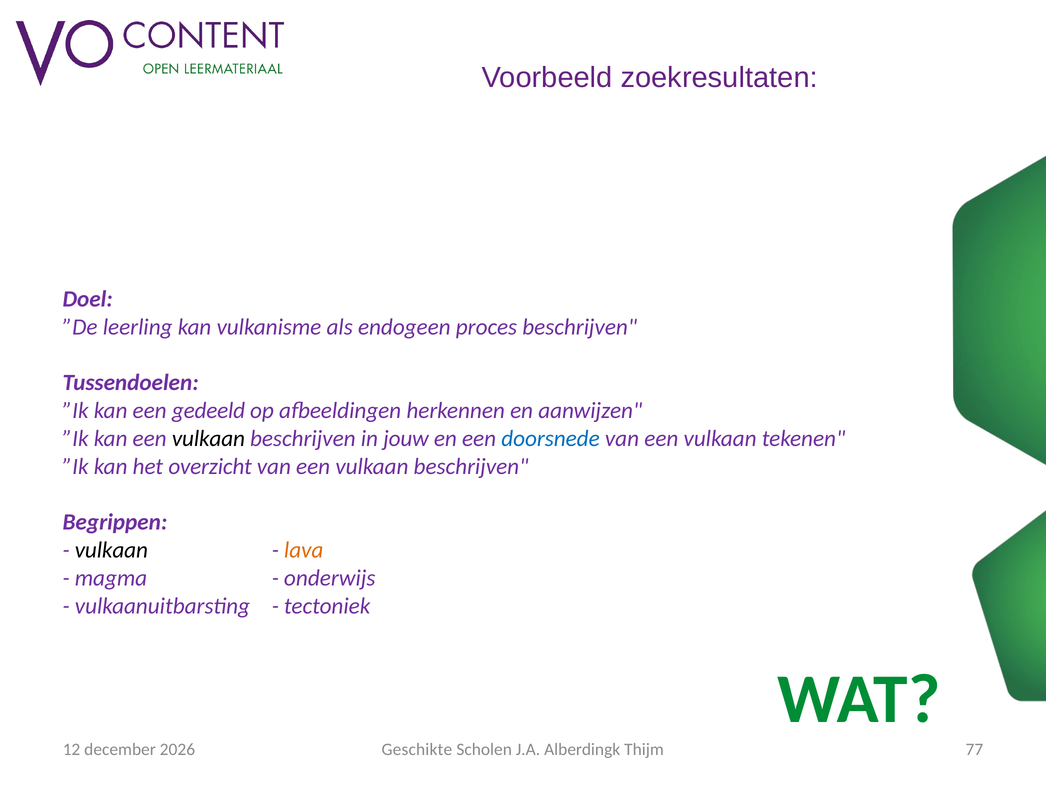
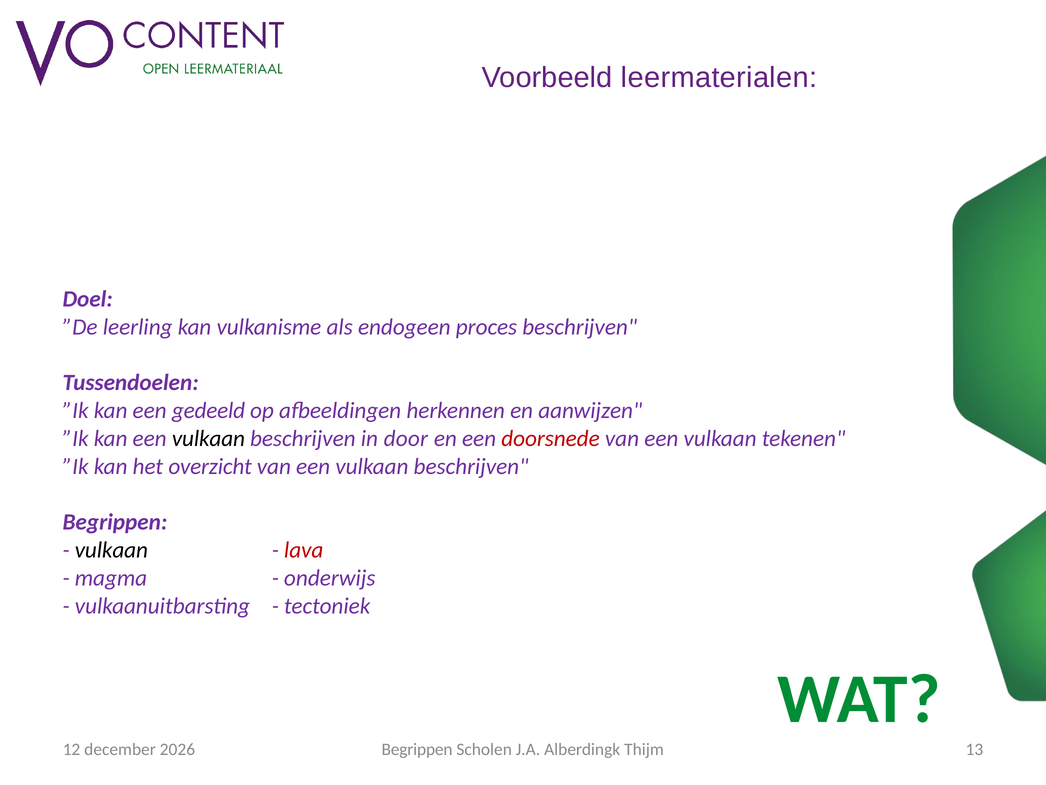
zoekresultaten: zoekresultaten -> leermaterialen
jouw: jouw -> door
doorsnede colour: blue -> red
lava colour: orange -> red
Geschikte at (417, 749): Geschikte -> Begrippen
77: 77 -> 13
